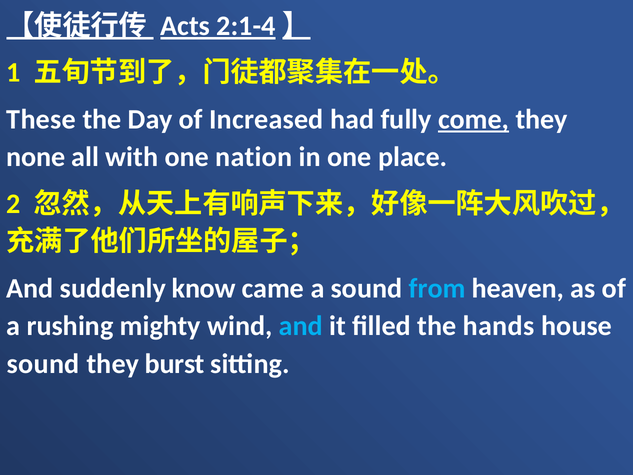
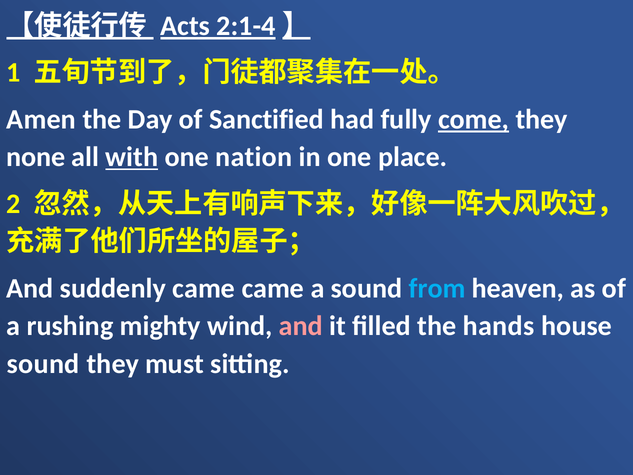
These: These -> Amen
Increased: Increased -> Sanctified
with underline: none -> present
suddenly know: know -> came
and at (301, 326) colour: light blue -> pink
burst: burst -> must
